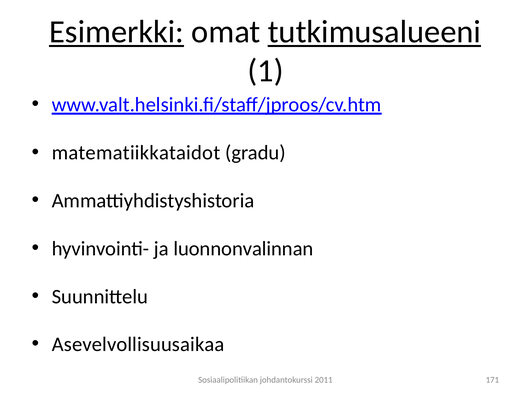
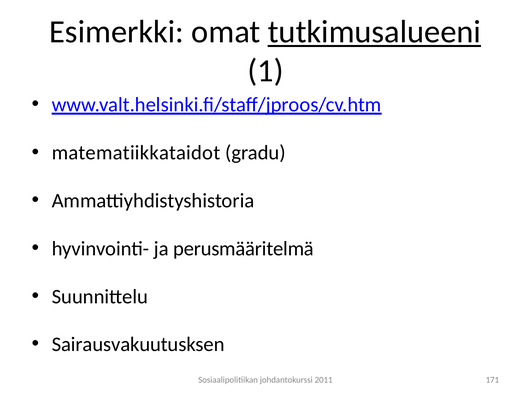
Esimerkki underline: present -> none
luonnonvalinnan: luonnonvalinnan -> perusmääritelmä
Asevelvollisuusaikaa: Asevelvollisuusaikaa -> Sairausvakuutusksen
